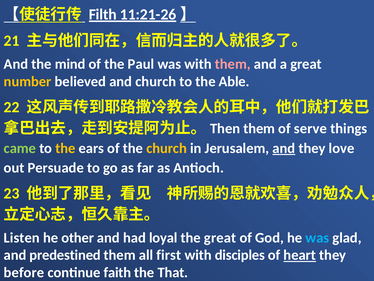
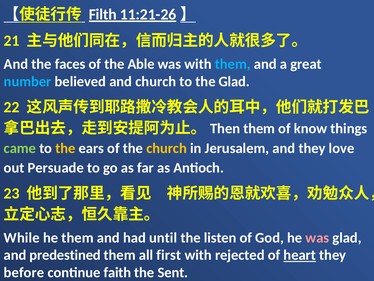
mind: mind -> faces
Paul: Paul -> Able
them at (233, 64) colour: pink -> light blue
number colour: yellow -> light blue
the Able: Able -> Glad
serve: serve -> know
and at (284, 148) underline: present -> none
Listen: Listen -> While
he other: other -> them
loyal: loyal -> until
the great: great -> listen
was at (317, 237) colour: light blue -> pink
disciples: disciples -> rejected
That: That -> Sent
